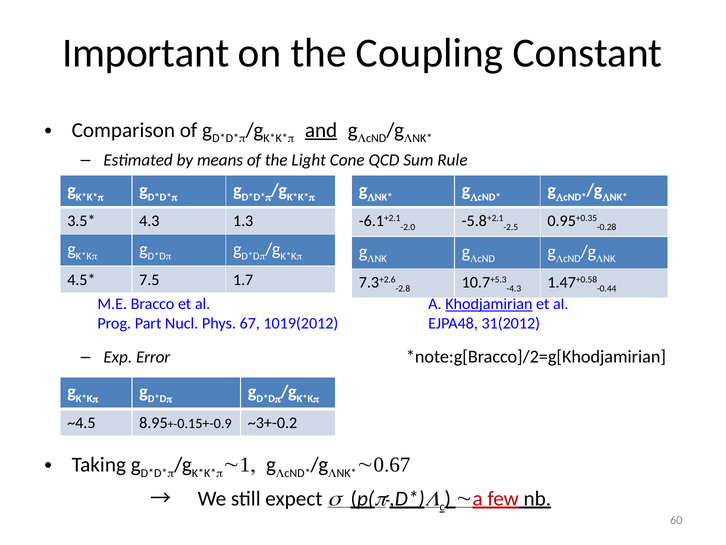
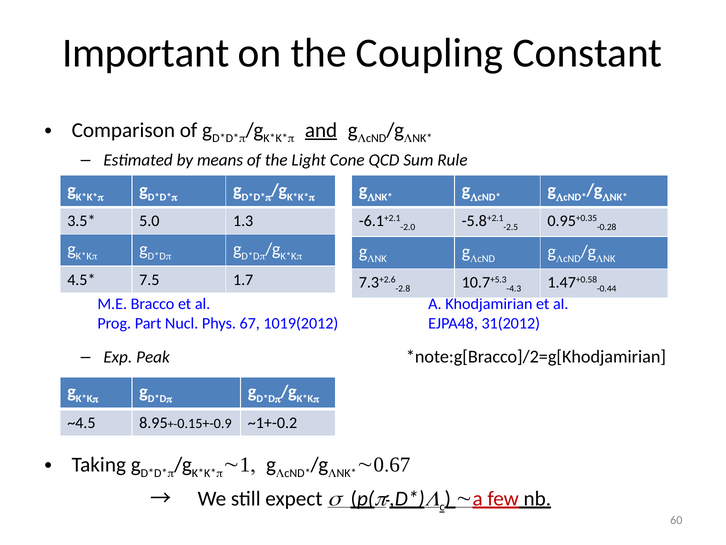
4.3: 4.3 -> 5.0
Khodjamirian underline: present -> none
Error: Error -> Peak
~3+-0.2: ~3+-0.2 -> ~1+-0.2
